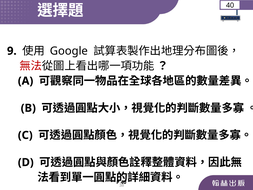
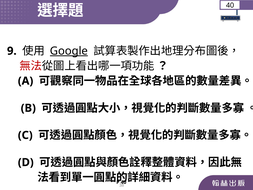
Google underline: none -> present
